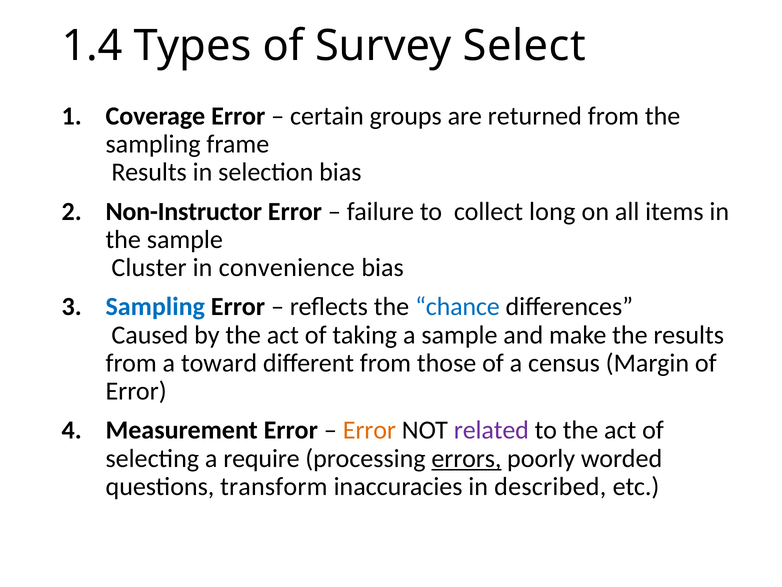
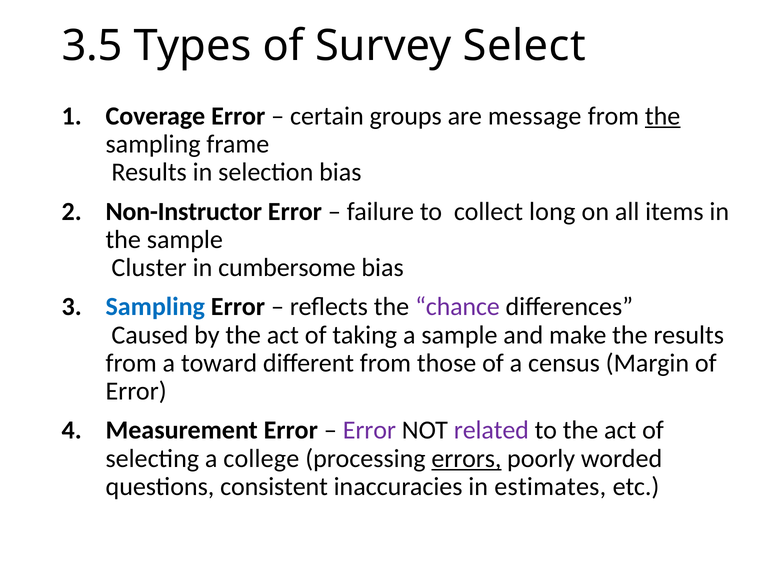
1.4: 1.4 -> 3.5
returned: returned -> message
the at (663, 116) underline: none -> present
convenience: convenience -> cumbersome
chance colour: blue -> purple
Error at (369, 430) colour: orange -> purple
require: require -> college
transform: transform -> consistent
described: described -> estimates
